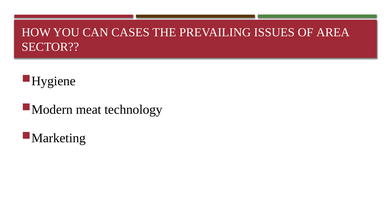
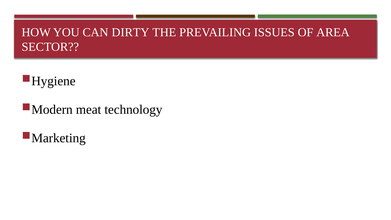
CASES: CASES -> DIRTY
